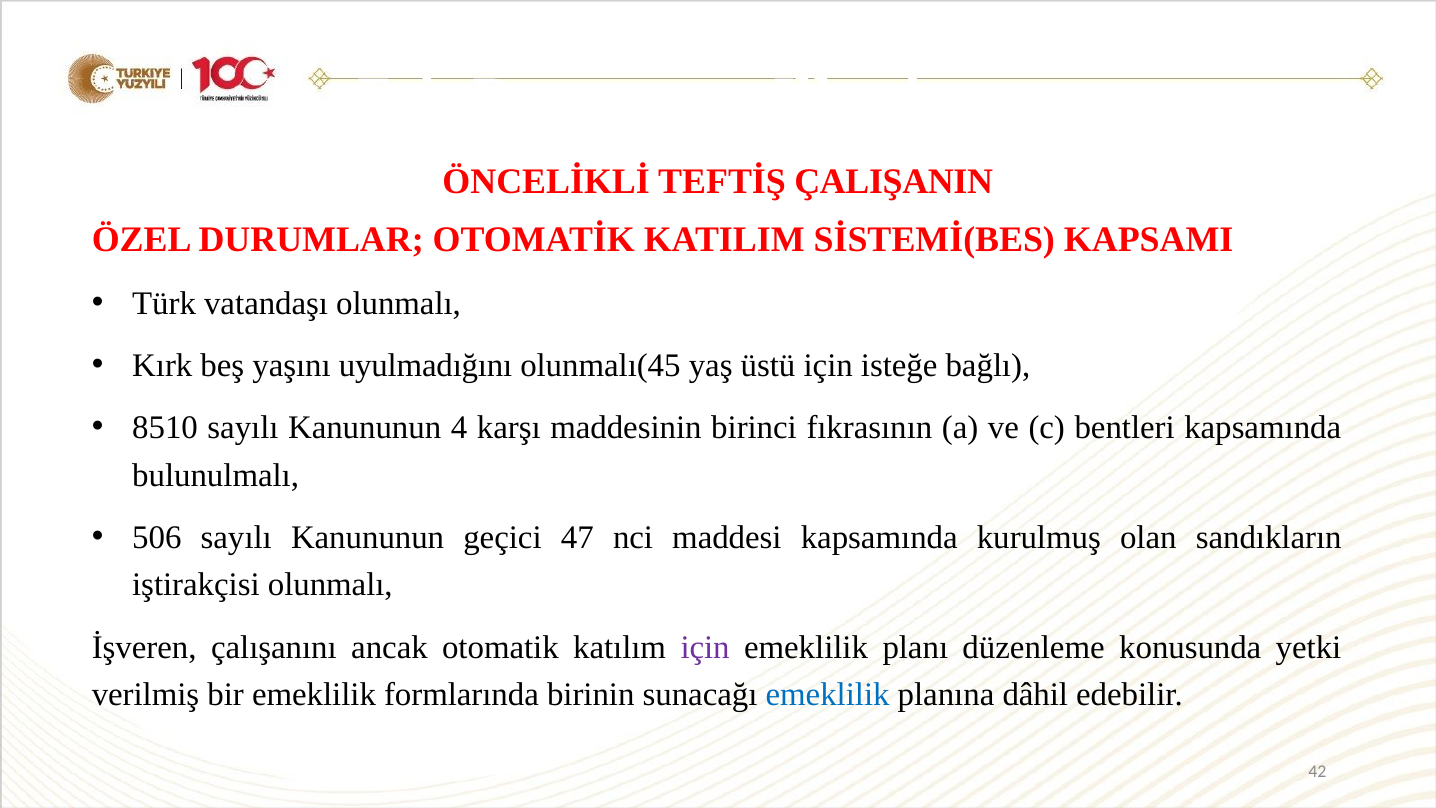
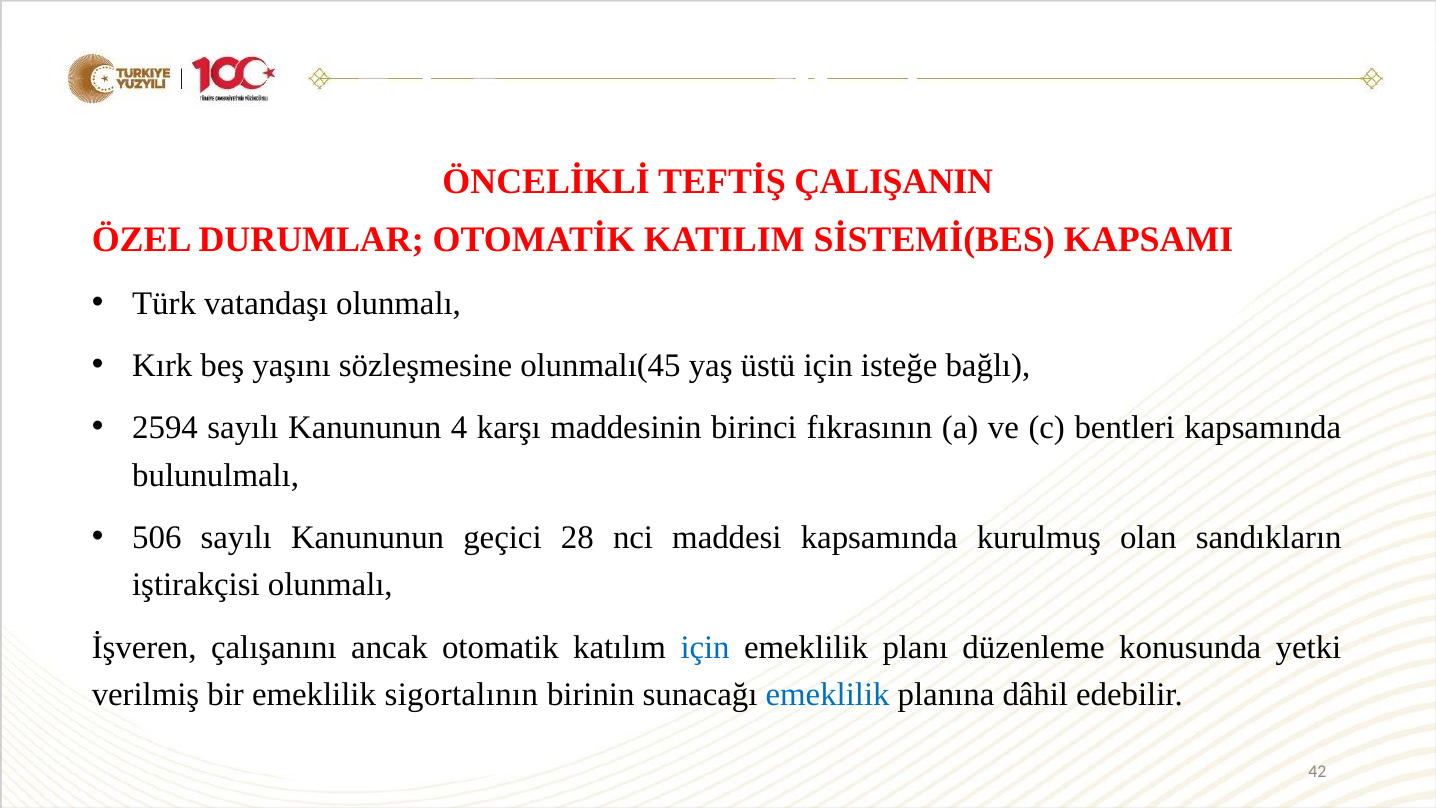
uyulmadığını: uyulmadığını -> sözleşmesine
8510: 8510 -> 2594
47: 47 -> 28
için at (705, 647) colour: purple -> blue
formlarında: formlarında -> sigortalının
